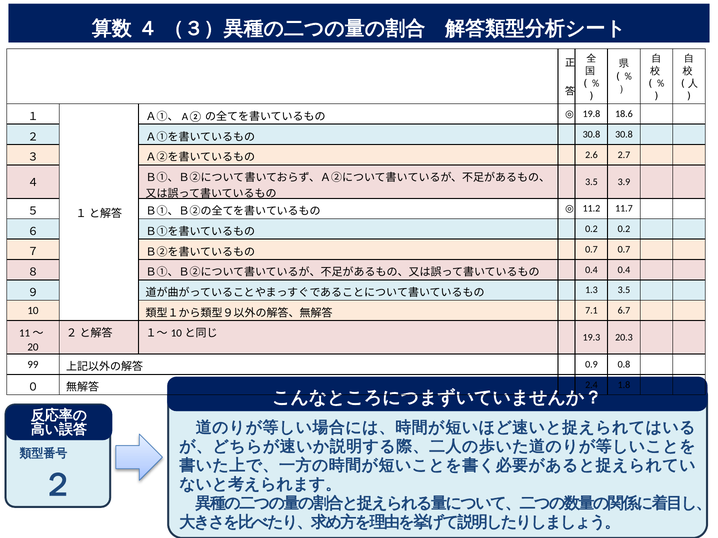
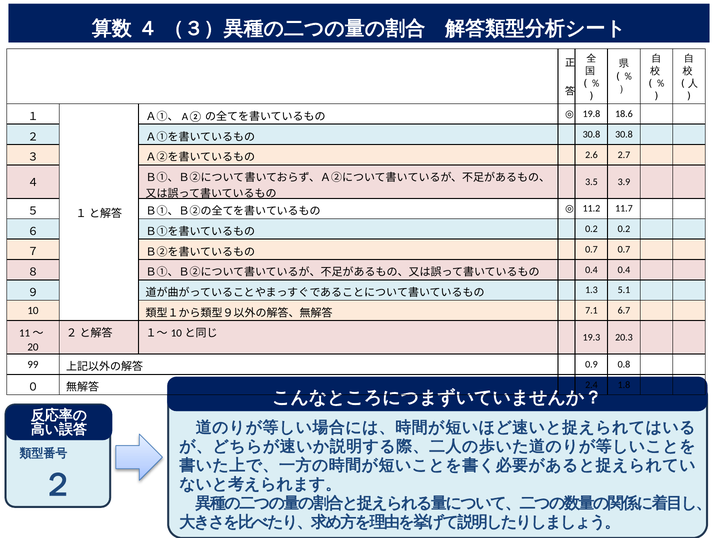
1.3 3.5: 3.5 -> 5.1
